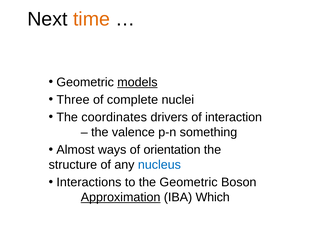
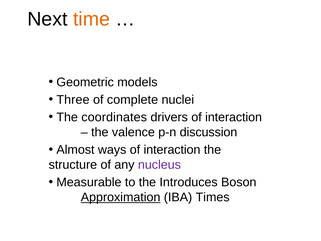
models underline: present -> none
something: something -> discussion
ways of orientation: orientation -> interaction
nucleus colour: blue -> purple
Interactions: Interactions -> Measurable
the Geometric: Geometric -> Introduces
Which: Which -> Times
